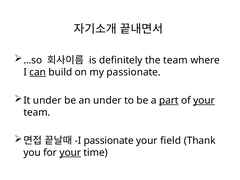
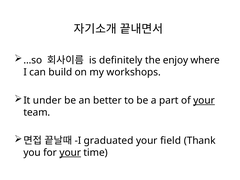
the team: team -> enjoy
can underline: present -> none
my passionate: passionate -> workshops
an under: under -> better
part underline: present -> none
I passionate: passionate -> graduated
